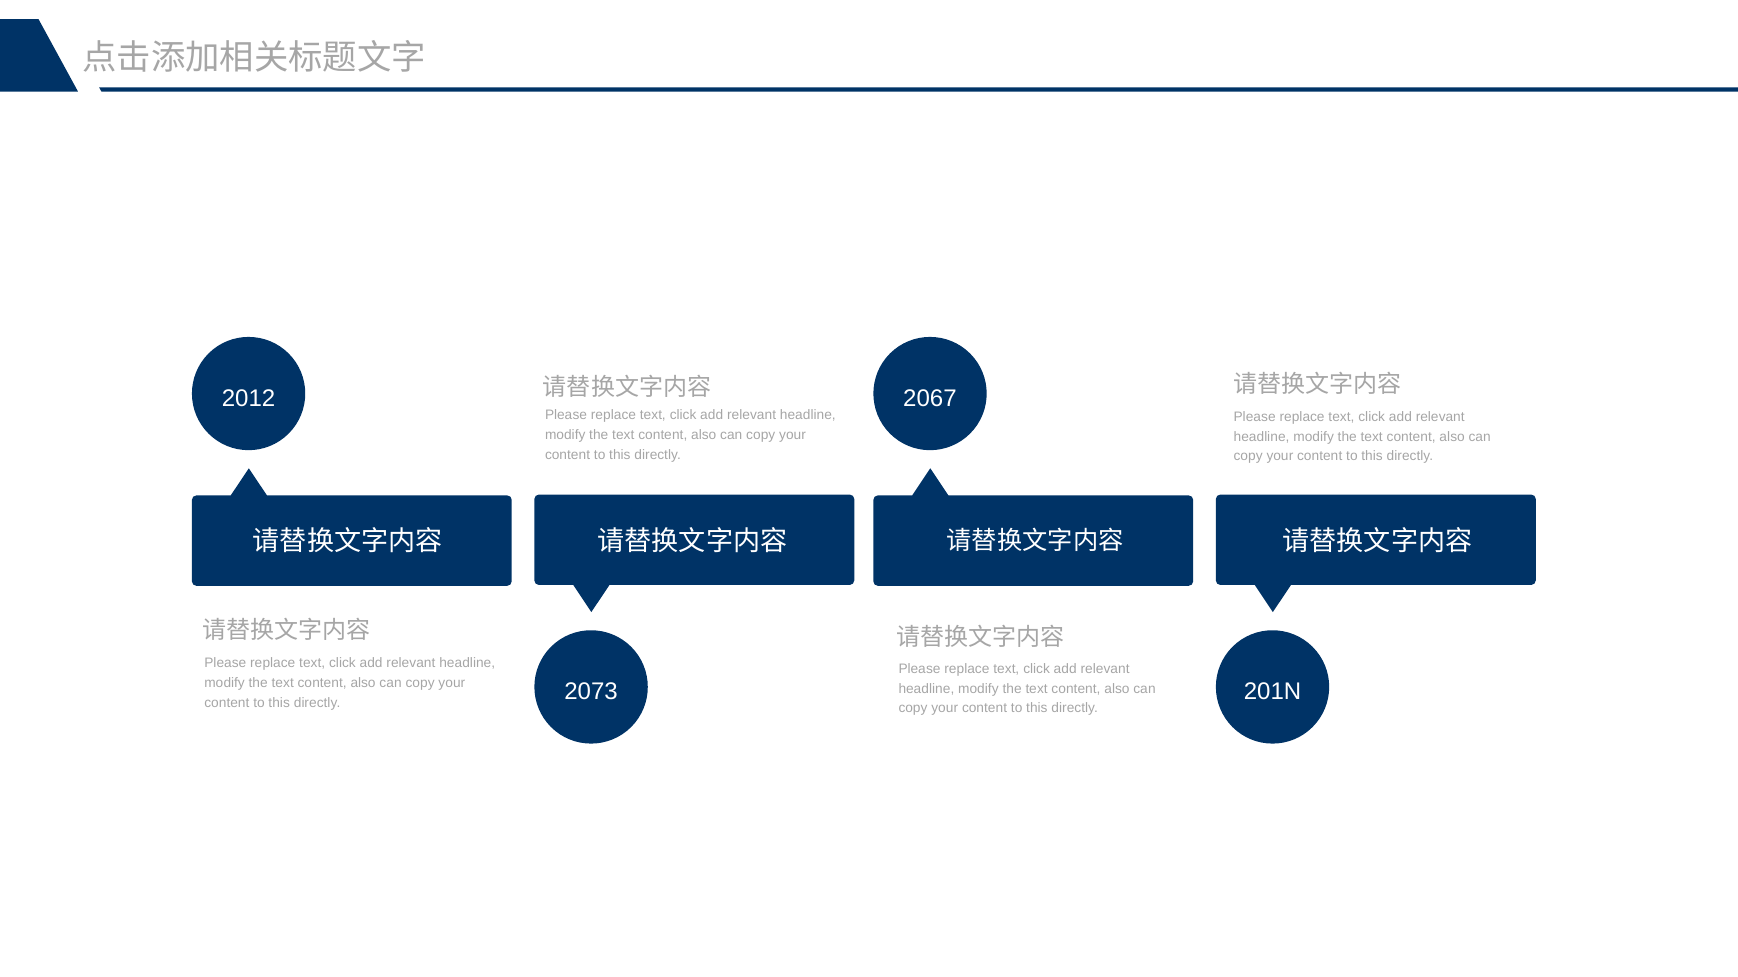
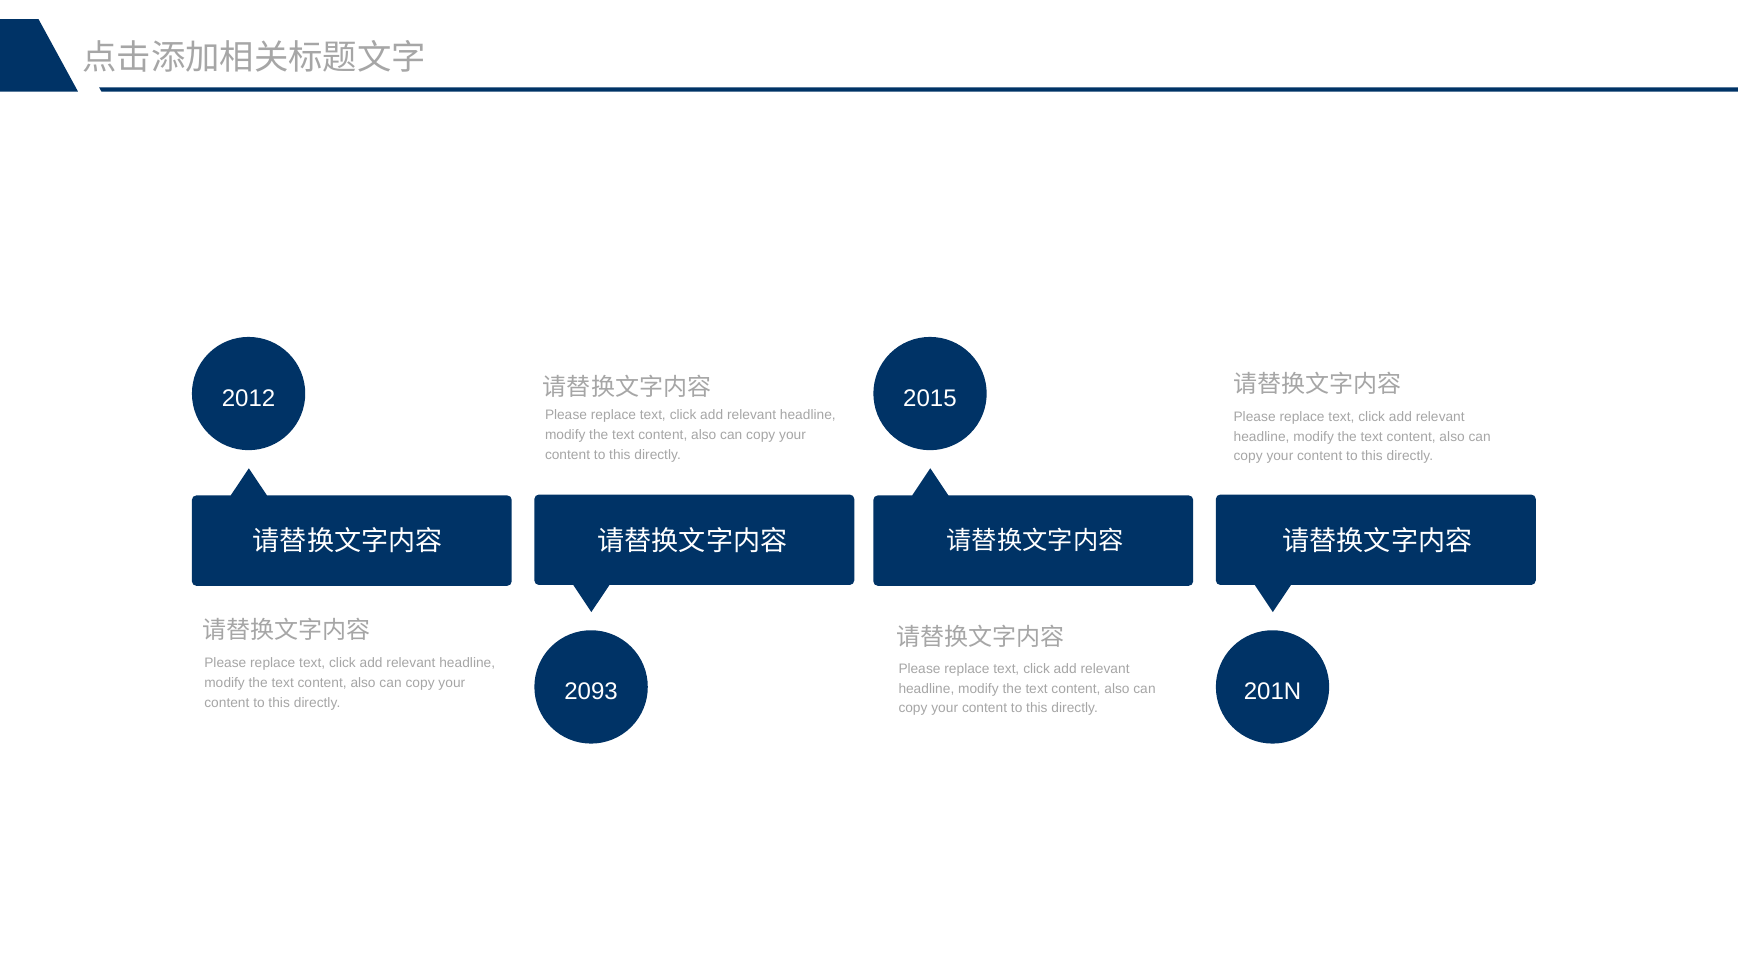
2067: 2067 -> 2015
2073: 2073 -> 2093
